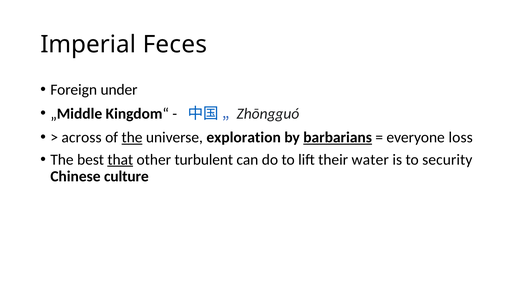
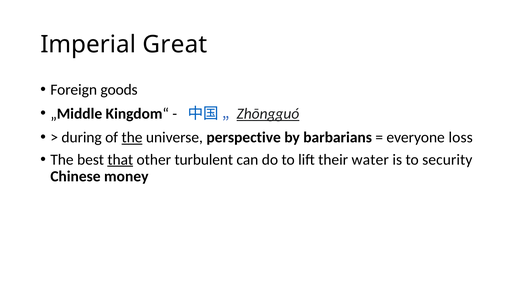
Feces: Feces -> Great
under: under -> goods
Zhōngguó underline: none -> present
across: across -> during
exploration: exploration -> perspective
barbarians underline: present -> none
culture: culture -> money
